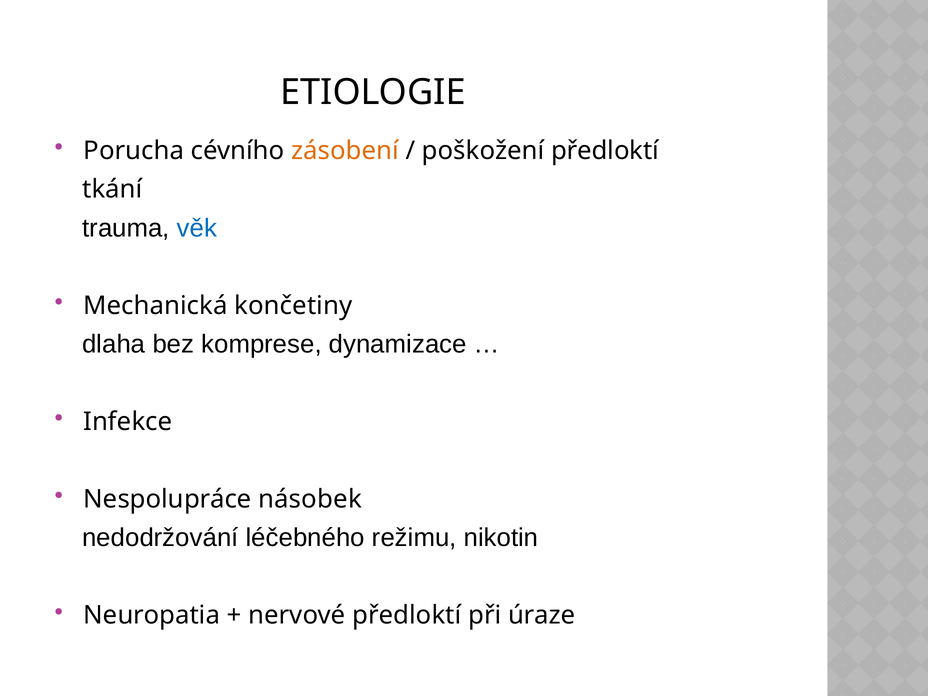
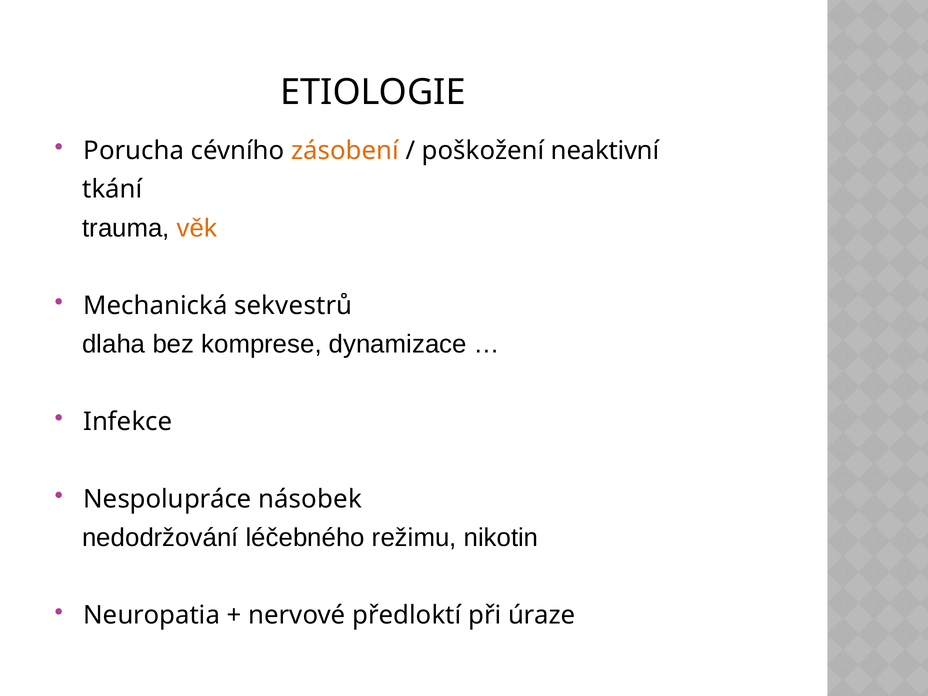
poškožení předloktí: předloktí -> neaktivní
věk colour: blue -> orange
končetiny: končetiny -> sekvestrů
